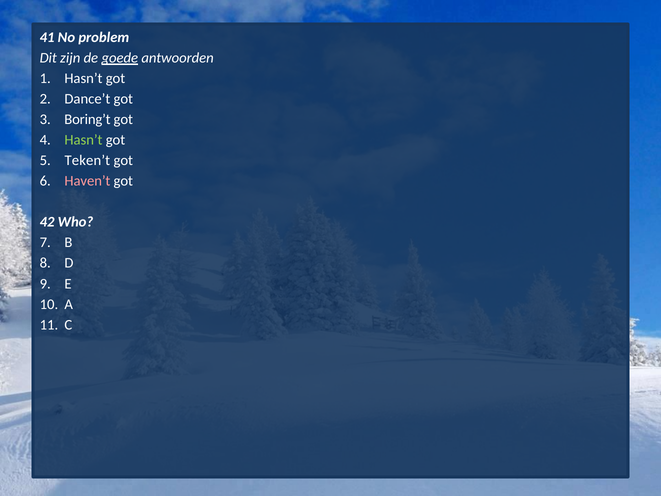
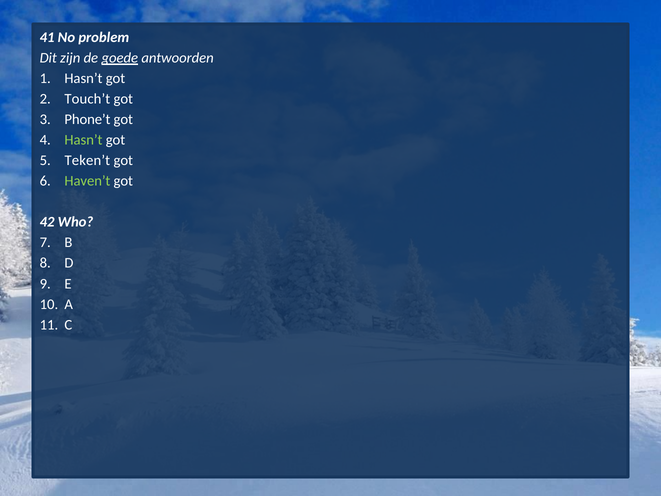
Dance’t: Dance’t -> Touch’t
Boring’t: Boring’t -> Phone’t
Haven’t colour: pink -> light green
